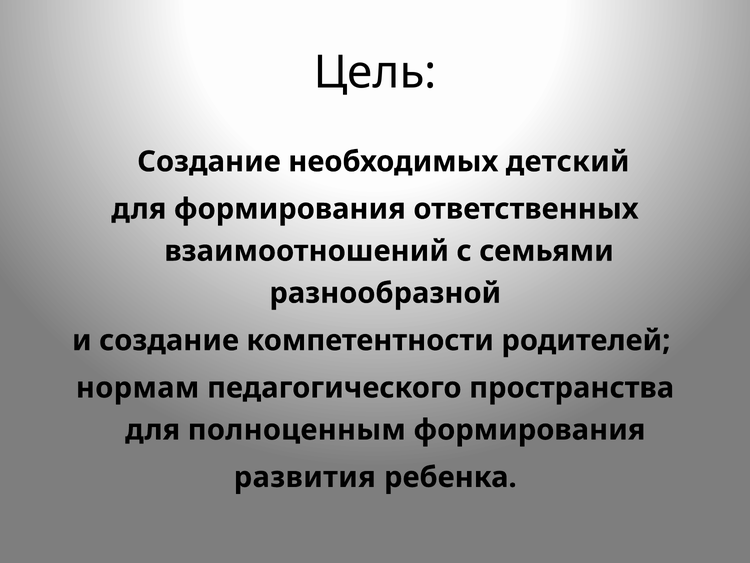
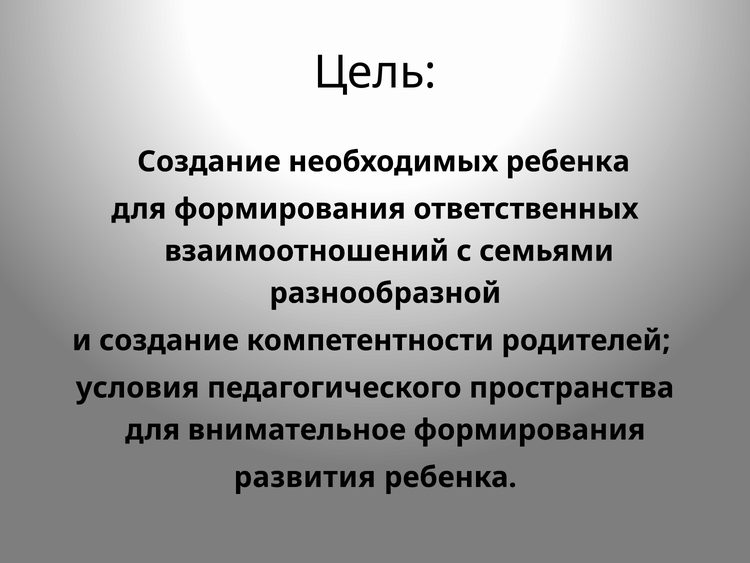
необходимых детский: детский -> ребенка
нормам: нормам -> условия
полноценным: полноценным -> внимательное
